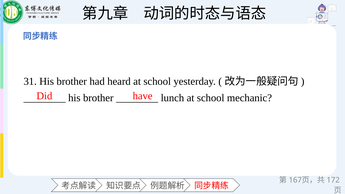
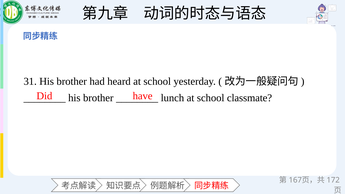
mechanic: mechanic -> classmate
